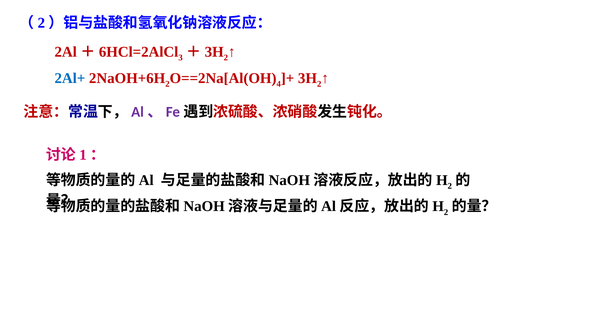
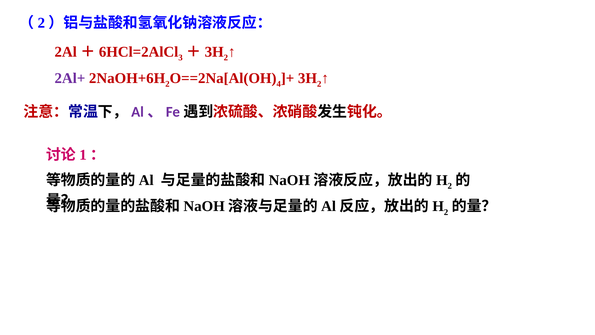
2Al+ colour: blue -> purple
